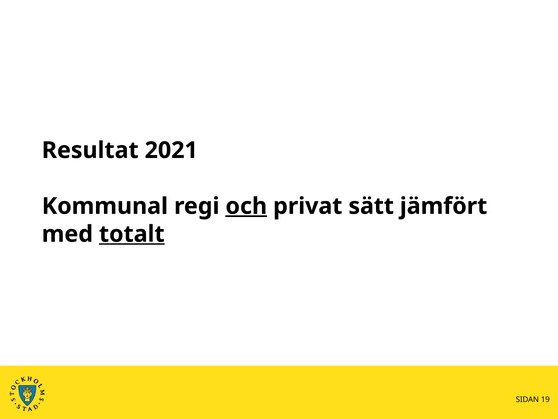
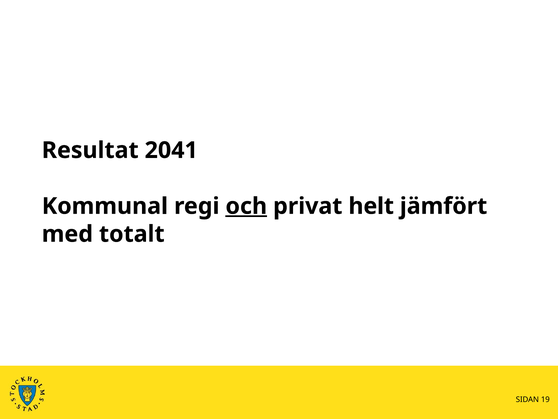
2021: 2021 -> 2041
sätt: sätt -> helt
totalt underline: present -> none
